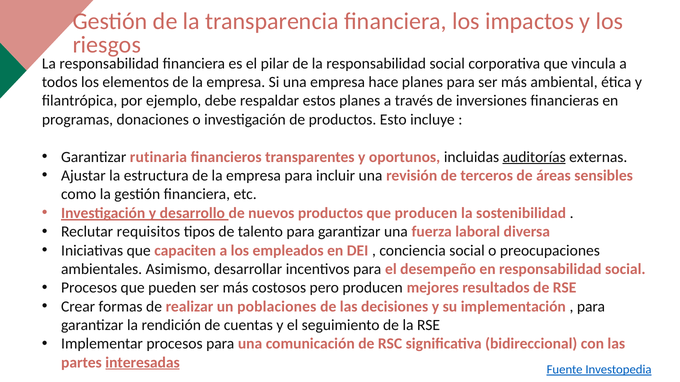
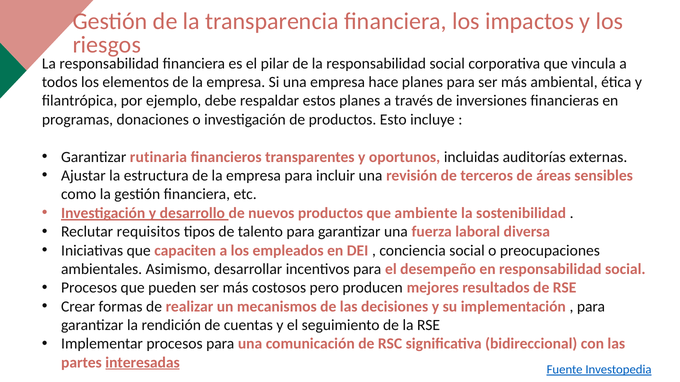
auditorías underline: present -> none
que producen: producen -> ambiente
poblaciones: poblaciones -> mecanismos
